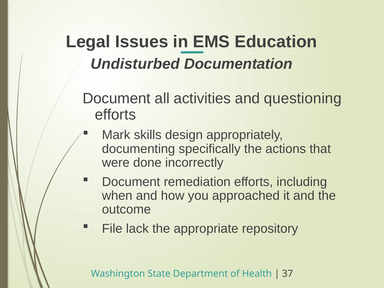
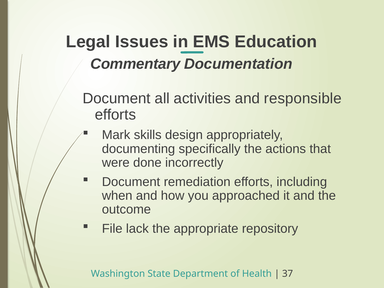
Undisturbed: Undisturbed -> Commentary
questioning: questioning -> responsible
